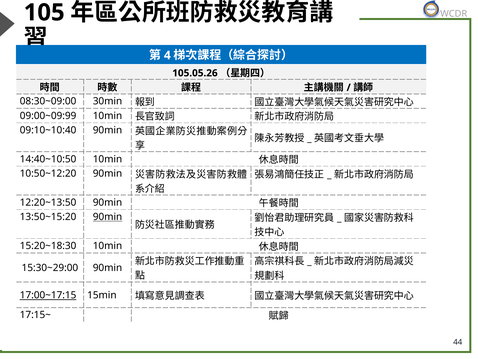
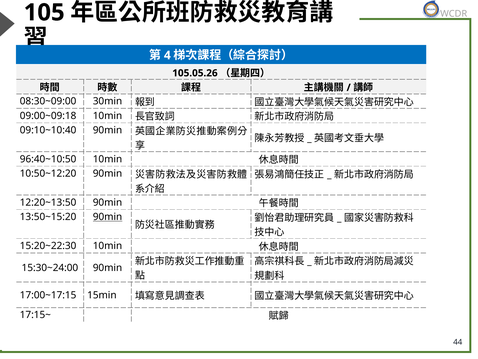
09:00~09:99: 09:00~09:99 -> 09:00~09:18
14:40~10:50: 14:40~10:50 -> 96:40~10:50
15:20~18:30: 15:20~18:30 -> 15:20~22:30
15:30~29:00: 15:30~29:00 -> 15:30~24:00
17:00~17:15 underline: present -> none
